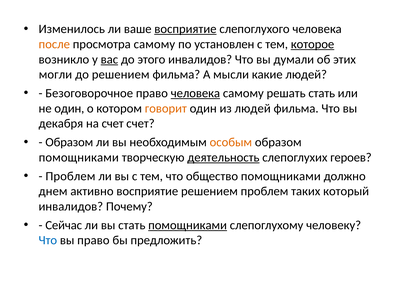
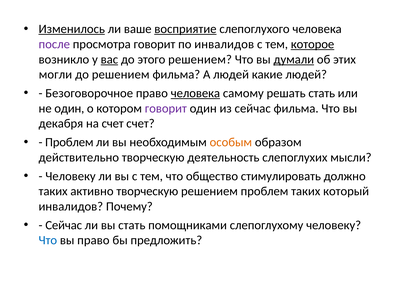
Изменилось underline: none -> present
после colour: orange -> purple
просмотра самому: самому -> говорит
по установлен: установлен -> инвалидов
этого инвалидов: инвалидов -> решением
думали underline: none -> present
А мысли: мысли -> людей
говорит at (166, 108) colour: orange -> purple
из людей: людей -> сейчас
Образом at (69, 142): Образом -> Проблем
помощниками at (79, 157): помощниками -> действительно
деятельность underline: present -> none
героев: героев -> мысли
Проблем at (70, 176): Проблем -> Человеку
общество помощниками: помощниками -> стимулировать
днем at (53, 191): днем -> таких
активно восприятие: восприятие -> творческую
помощниками at (188, 225) underline: present -> none
